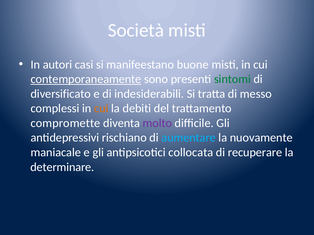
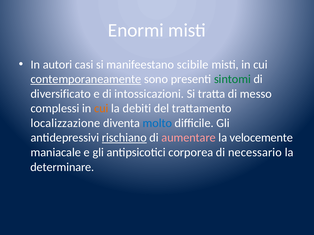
Società: Società -> Enormi
buone: buone -> scibile
indesiderabili: indesiderabili -> intossicazioni
compromette: compromette -> localizzazione
molto colour: purple -> blue
rischiano underline: none -> present
aumentare colour: light blue -> pink
nuovamente: nuovamente -> velocemente
collocata: collocata -> corporea
recuperare: recuperare -> necessario
